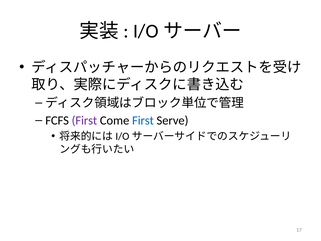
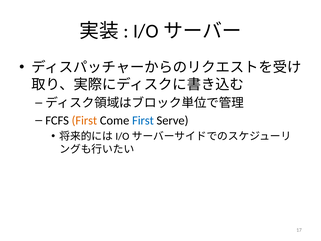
First at (84, 120) colour: purple -> orange
